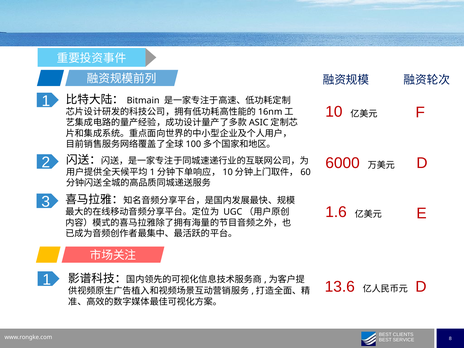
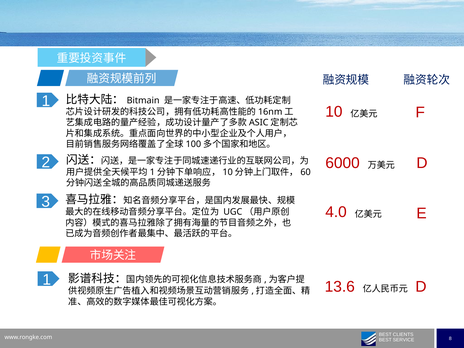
1.6: 1.6 -> 4.0
